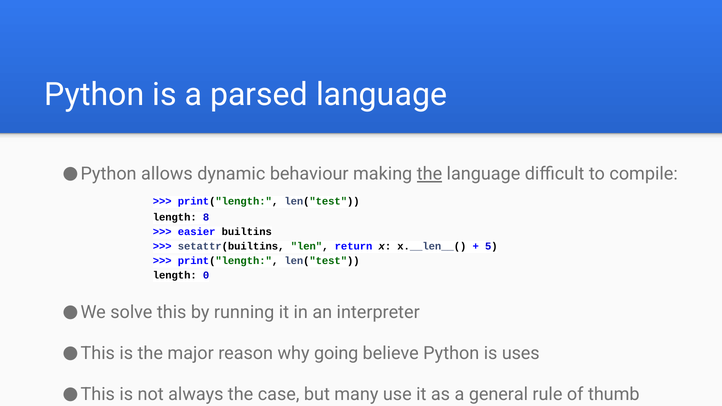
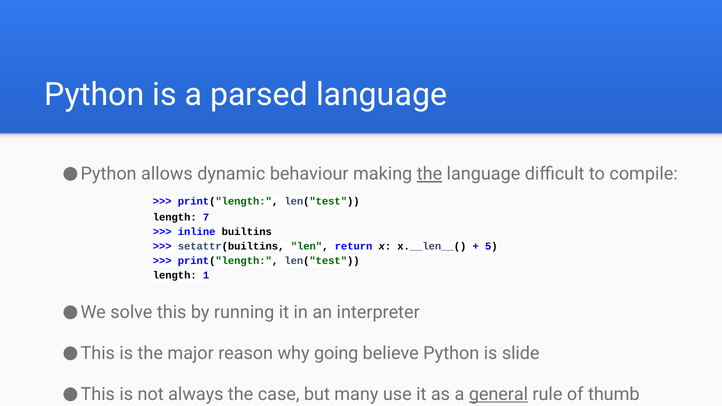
8: 8 -> 7
easier: easier -> inline
0: 0 -> 1
uses: uses -> slide
general underline: none -> present
